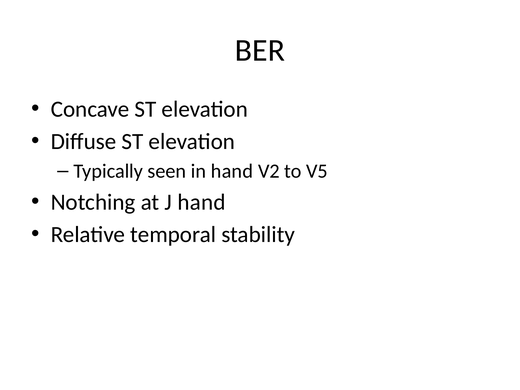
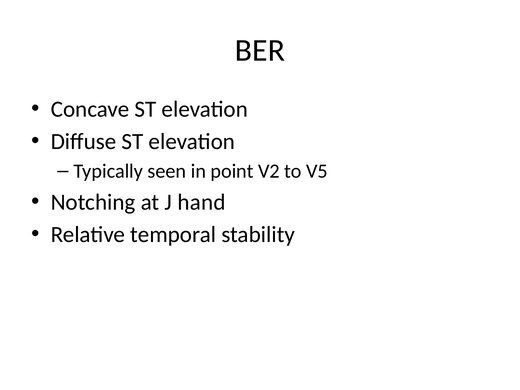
in hand: hand -> point
